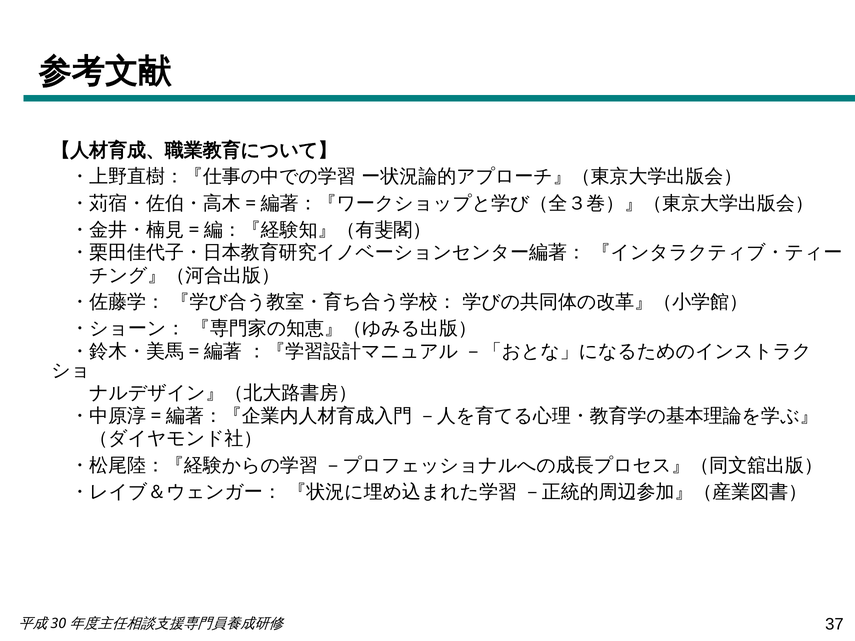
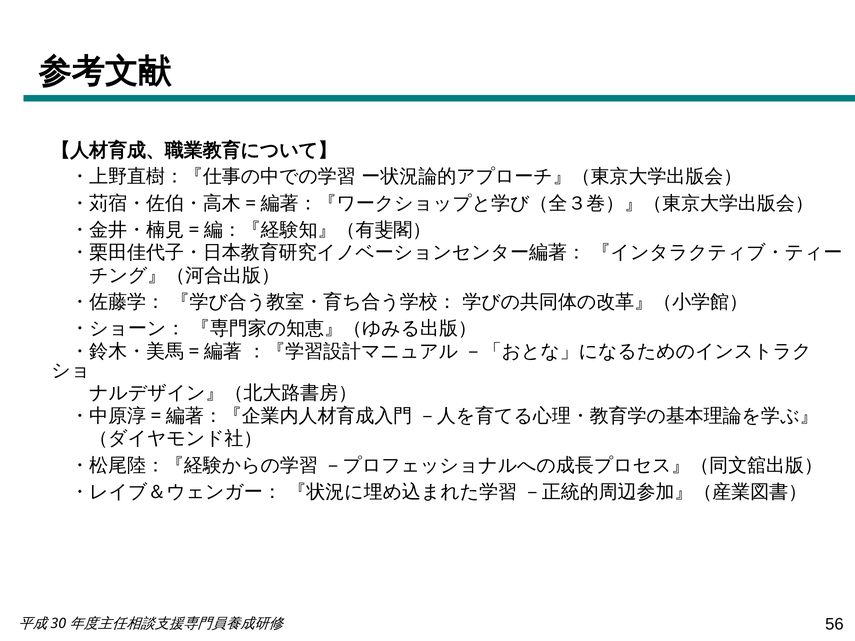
37: 37 -> 56
